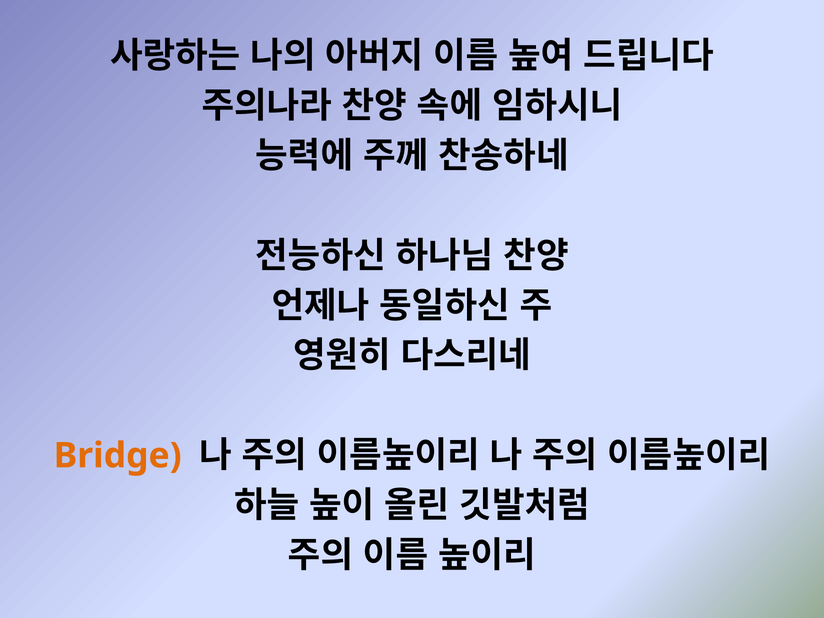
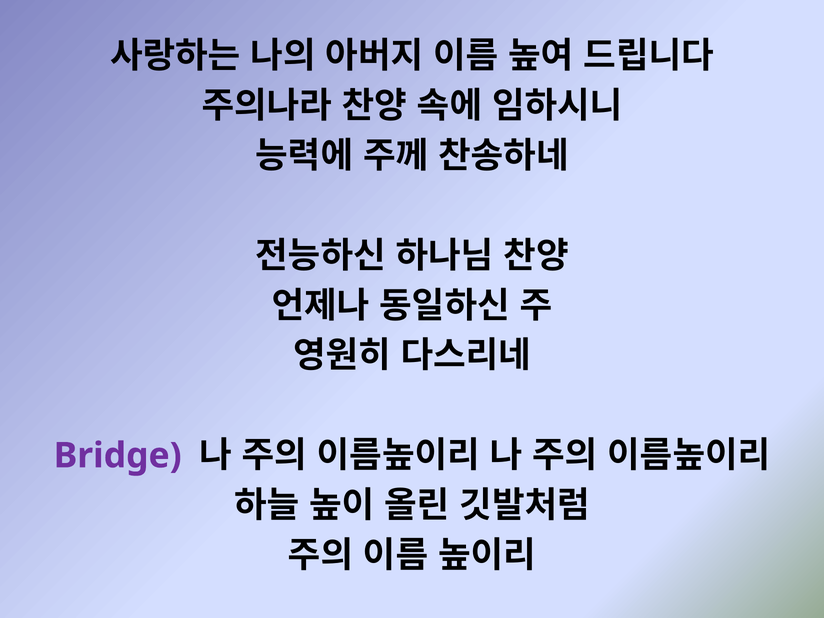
Bridge colour: orange -> purple
